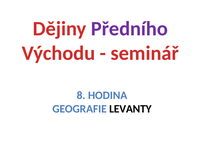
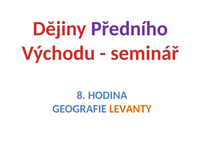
LEVANTY colour: black -> orange
